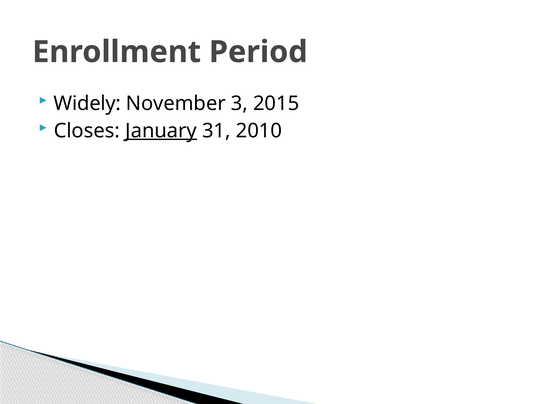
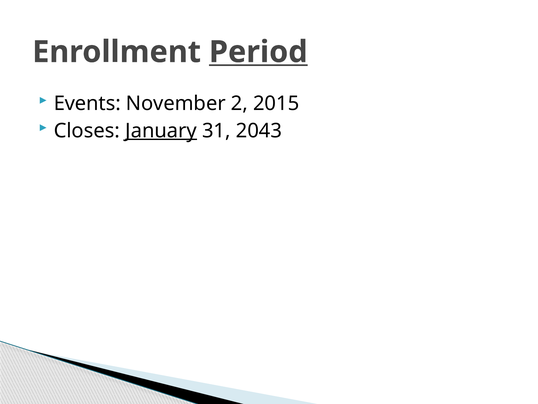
Period underline: none -> present
Widely: Widely -> Events
3: 3 -> 2
2010: 2010 -> 2043
